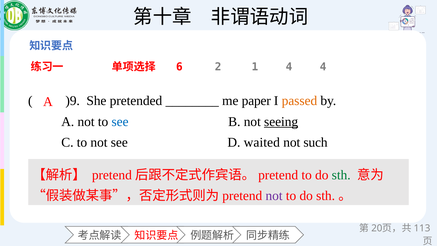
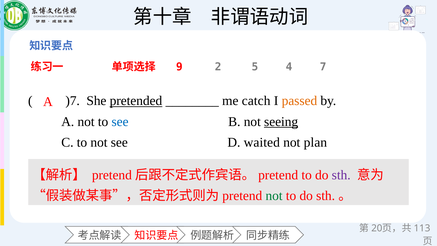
6: 6 -> 9
1: 1 -> 5
4 4: 4 -> 7
)9: )9 -> )7
pretended underline: none -> present
paper: paper -> catch
such: such -> plan
sth at (341, 175) colour: green -> purple
not at (274, 196) colour: purple -> green
